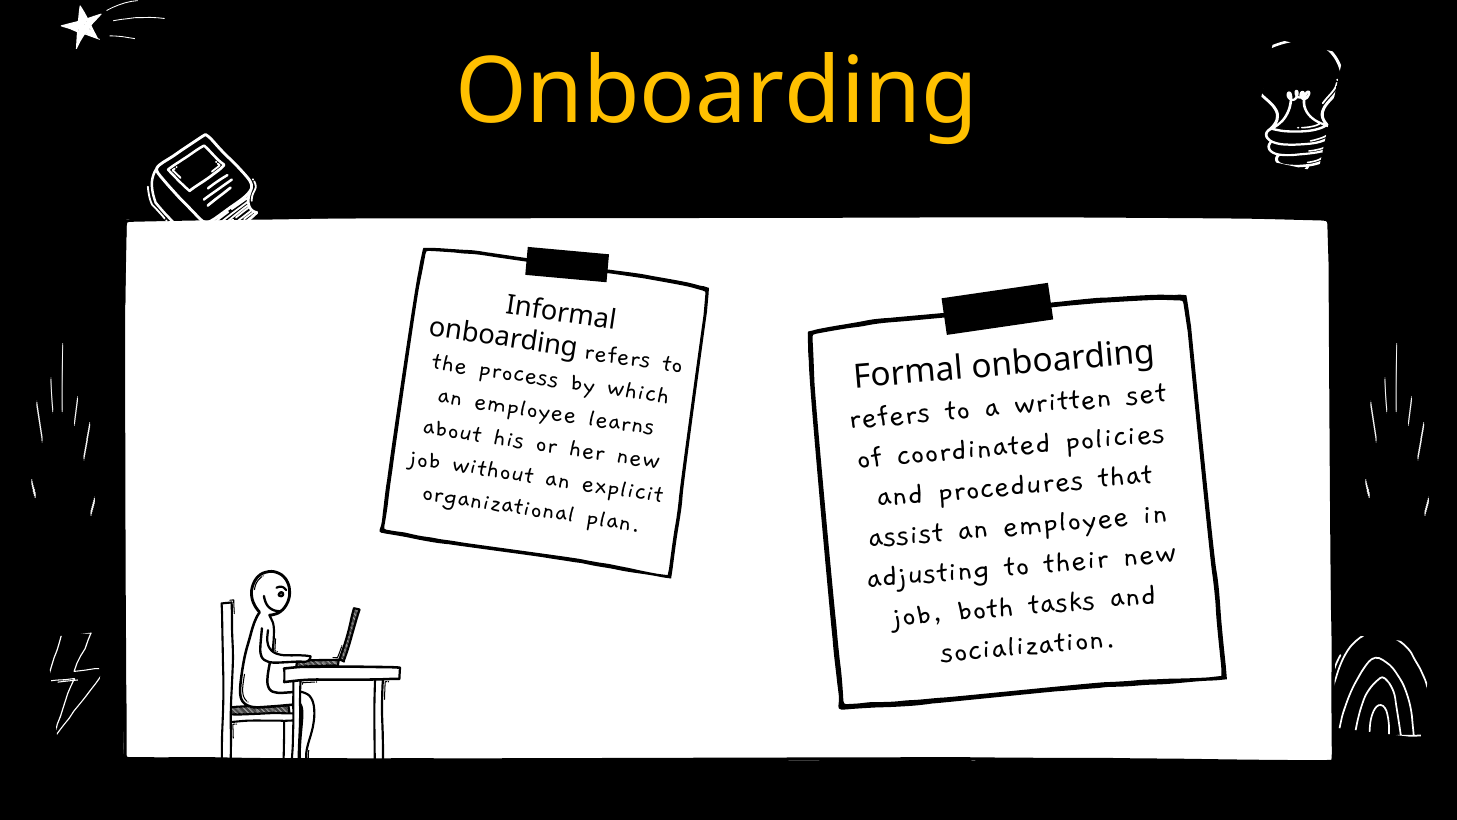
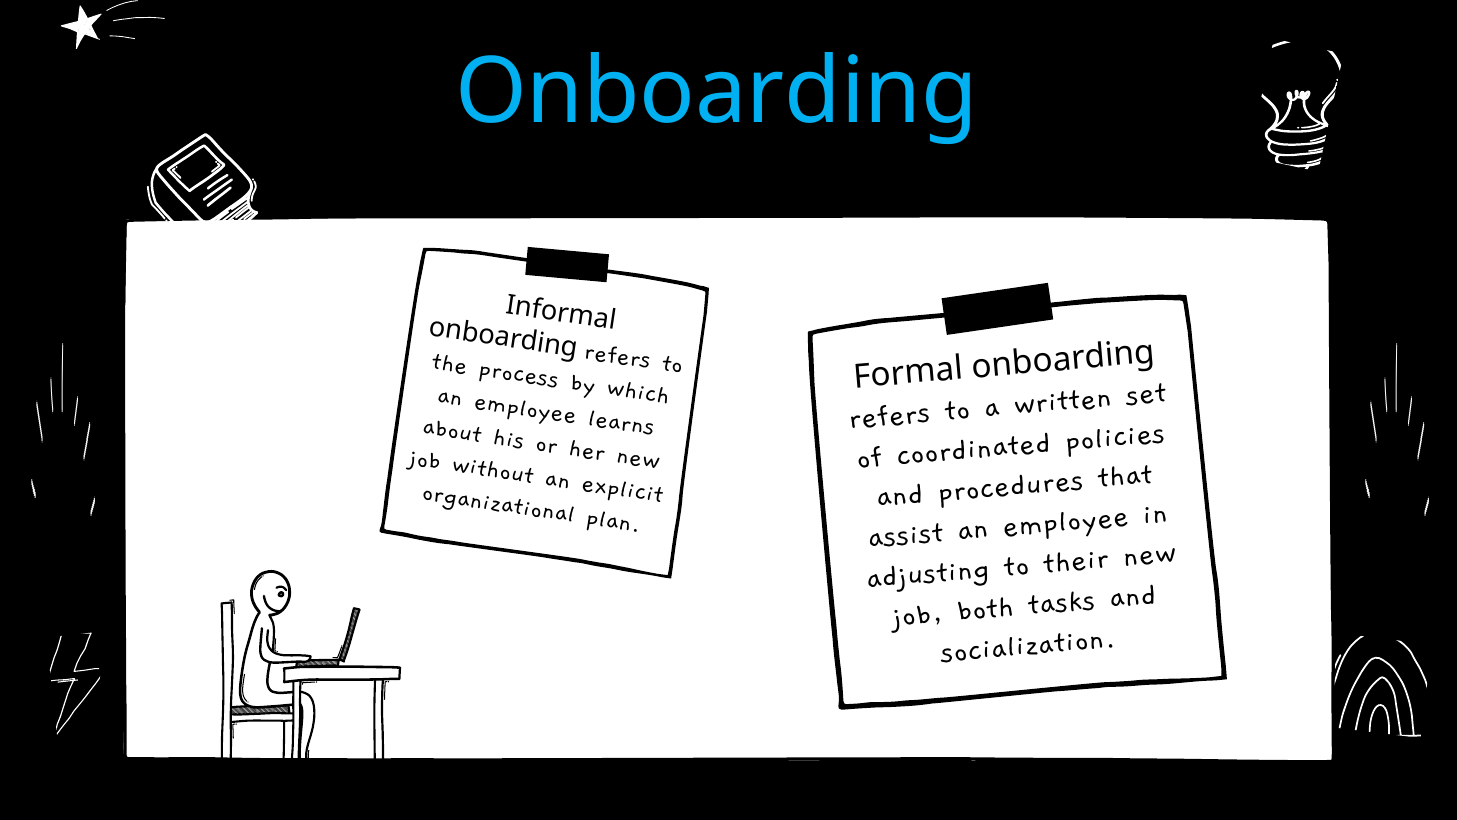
Onboarding at (717, 92) colour: yellow -> light blue
